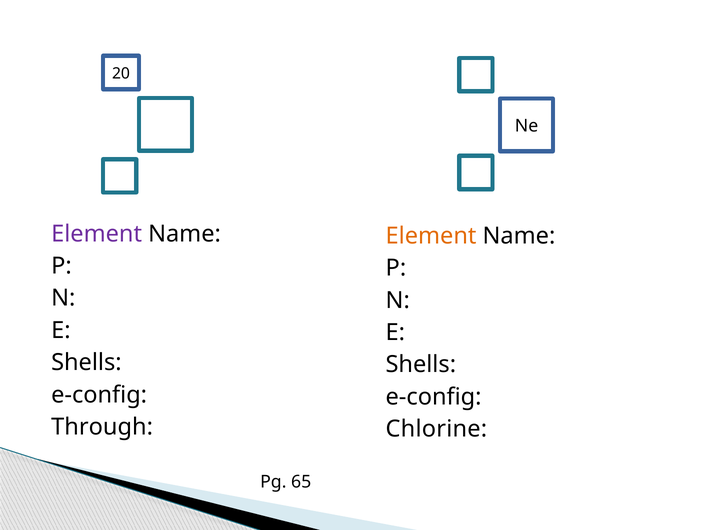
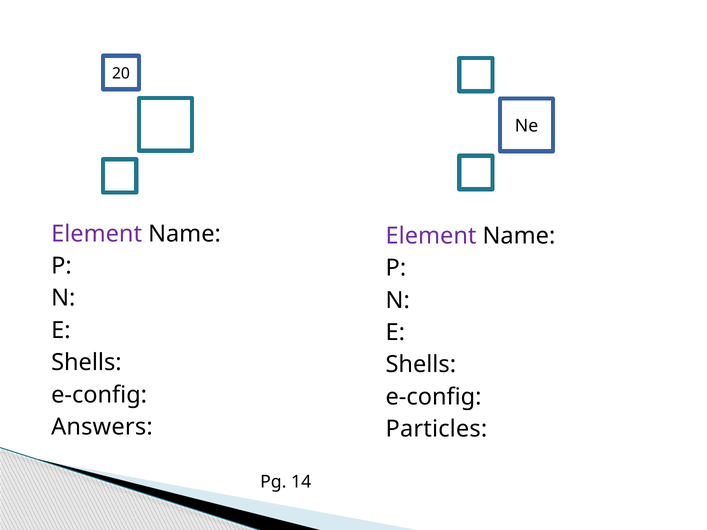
Element at (431, 236) colour: orange -> purple
Through: Through -> Answers
Chlorine: Chlorine -> Particles
65: 65 -> 14
